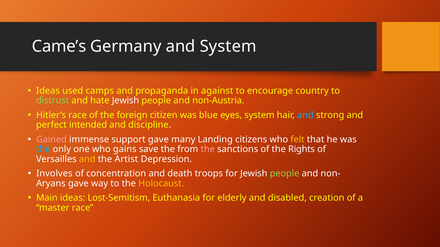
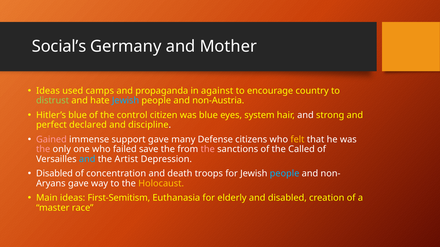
Came’s: Came’s -> Social’s
and System: System -> Mother
Jewish at (126, 101) colour: white -> light blue
Hitler’s race: race -> blue
foreign: foreign -> control
and at (305, 115) colour: light blue -> white
intended: intended -> declared
Landing: Landing -> Defense
the at (43, 150) colour: light blue -> pink
gains: gains -> failed
Rights: Rights -> Called
and at (87, 159) colour: yellow -> light blue
Involves at (54, 174): Involves -> Disabled
people at (285, 174) colour: light green -> light blue
Lost-Semitism: Lost-Semitism -> First-Semitism
